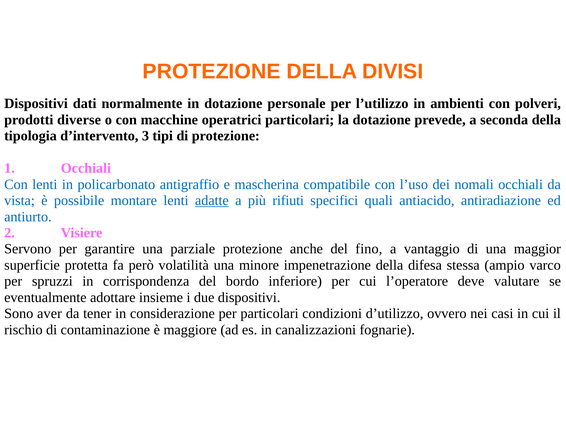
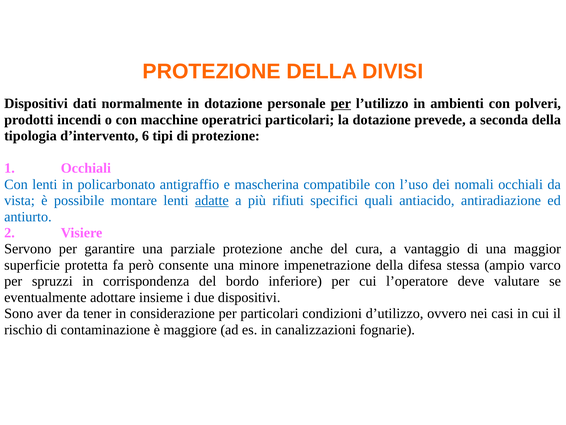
per at (341, 104) underline: none -> present
diverse: diverse -> incendi
3: 3 -> 6
fino: fino -> cura
volatilità: volatilità -> consente
